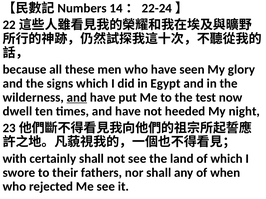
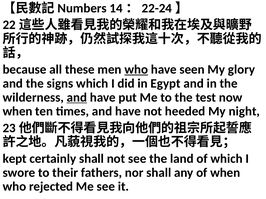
who at (136, 70) underline: none -> present
dwell at (17, 112): dwell -> when
with: with -> kept
